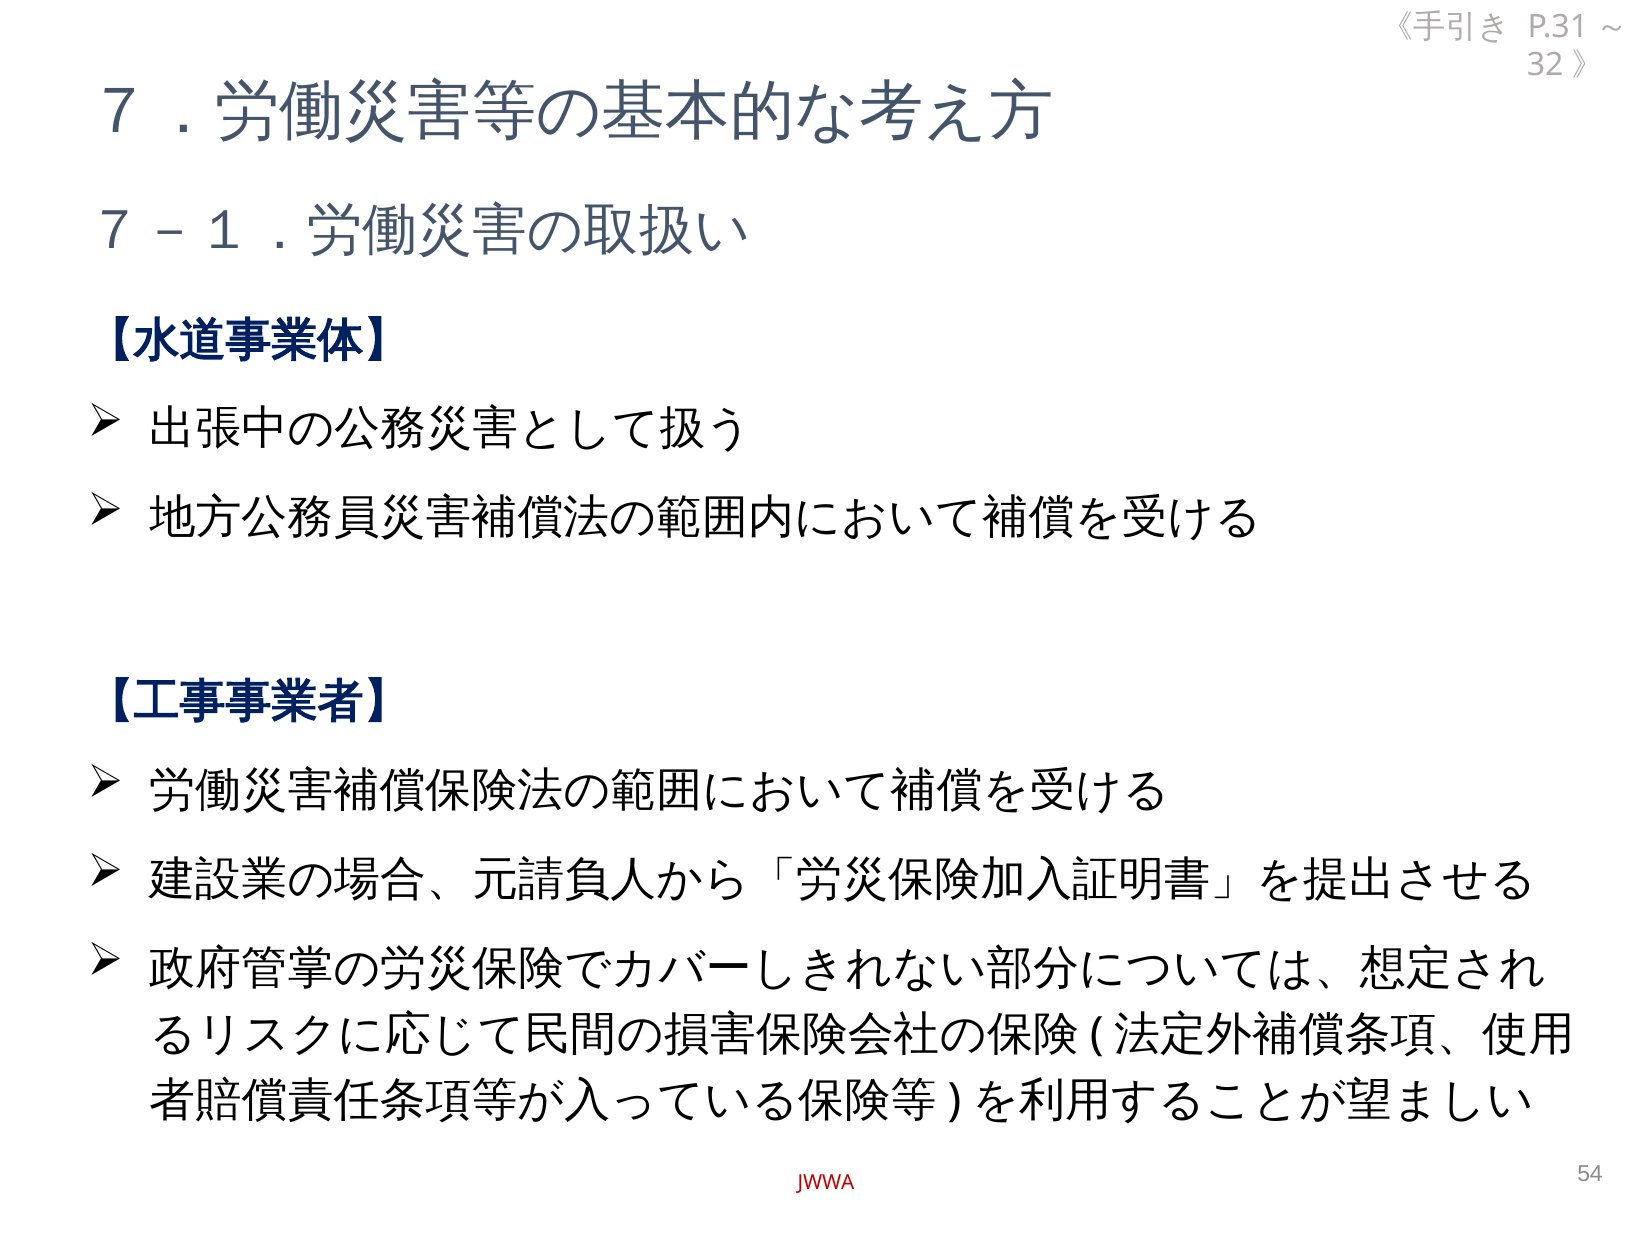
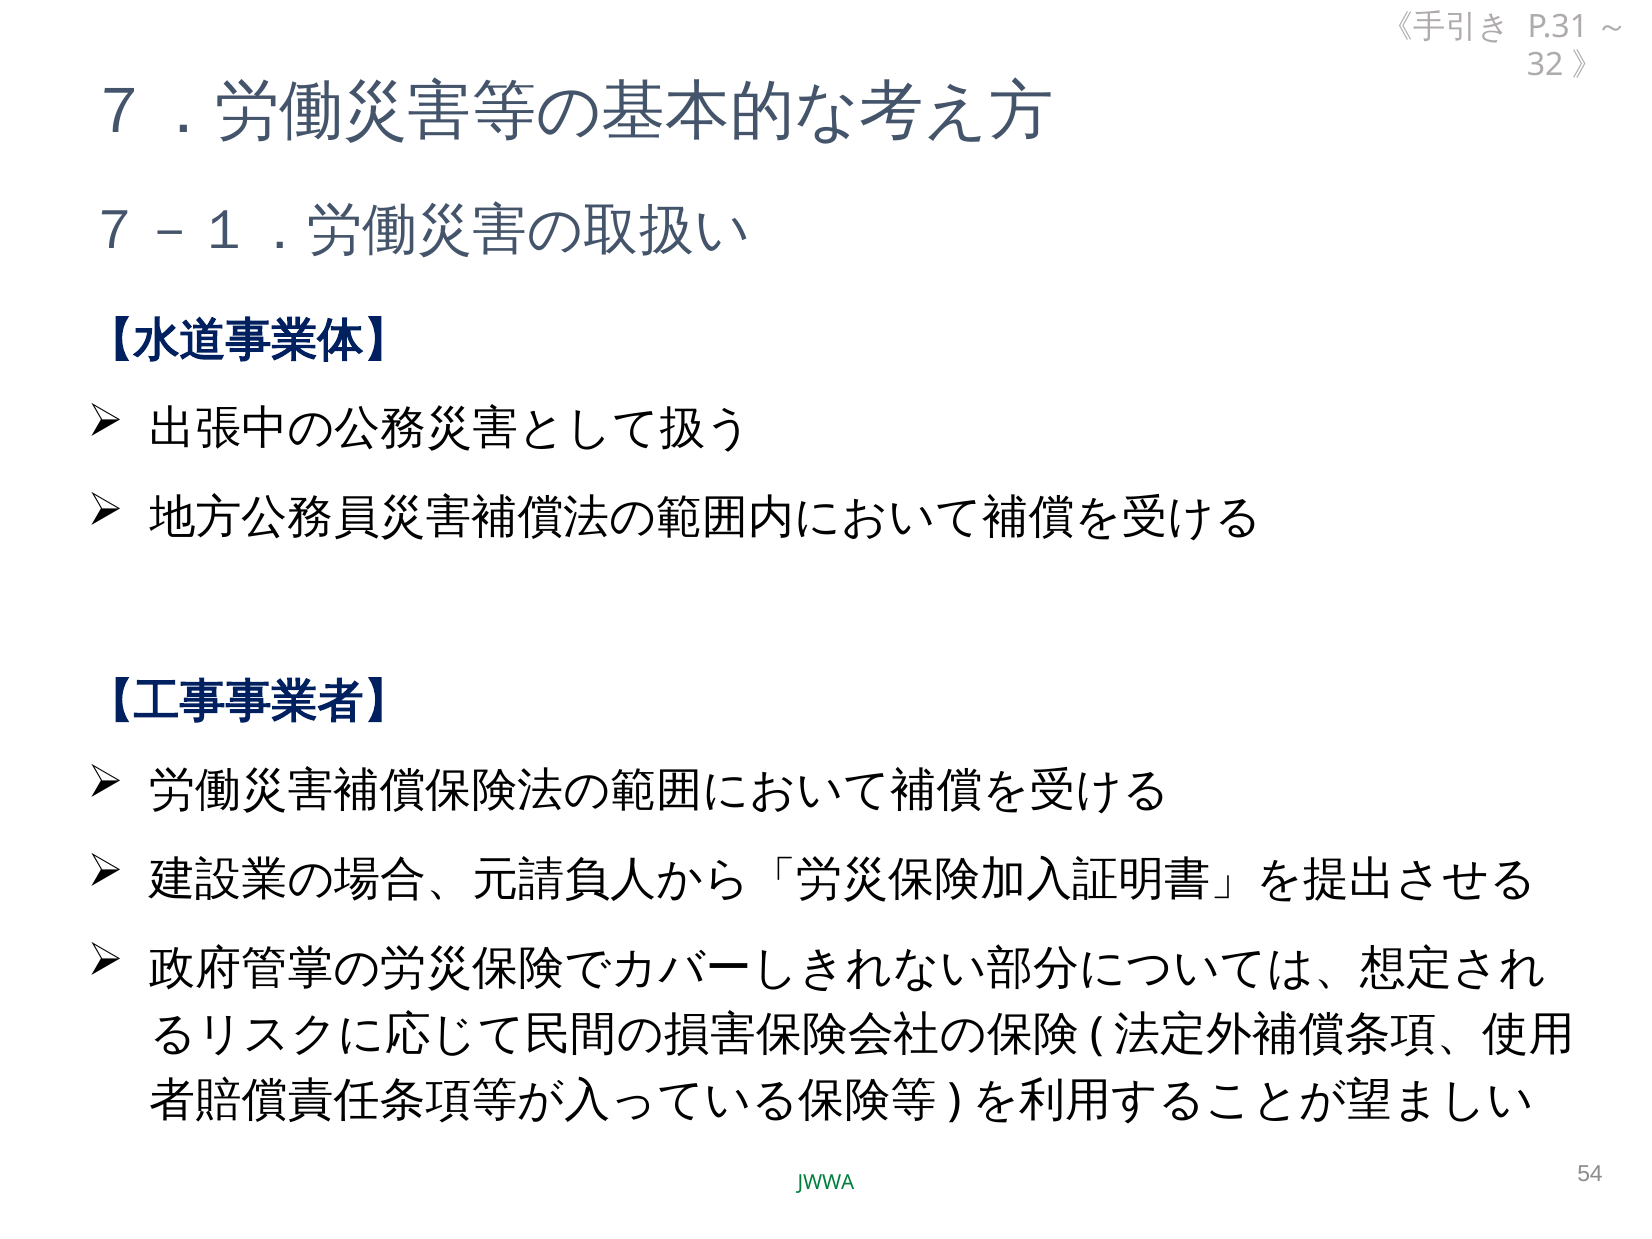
JWWA colour: red -> green
